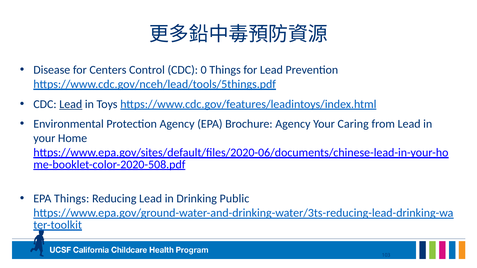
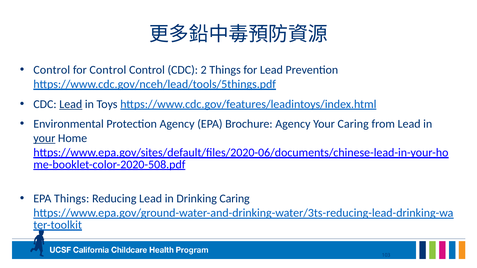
Disease at (52, 70): Disease -> Control
for Centers: Centers -> Control
0: 0 -> 2
your at (44, 138) underline: none -> present
Drinking Public: Public -> Caring
